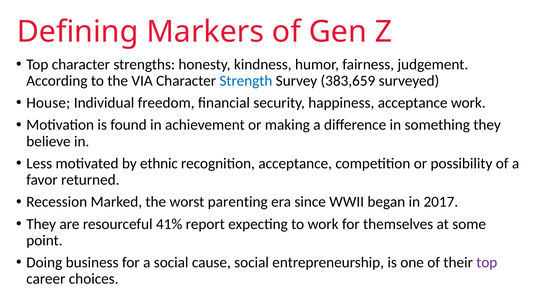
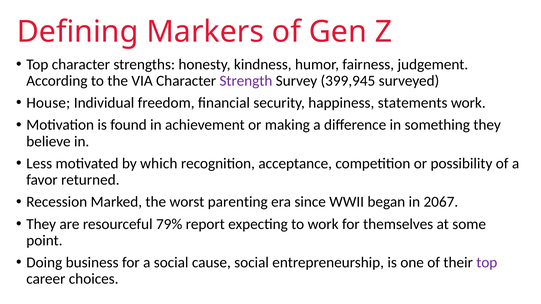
Strength colour: blue -> purple
383,659: 383,659 -> 399,945
happiness acceptance: acceptance -> statements
ethnic: ethnic -> which
2017: 2017 -> 2067
41%: 41% -> 79%
